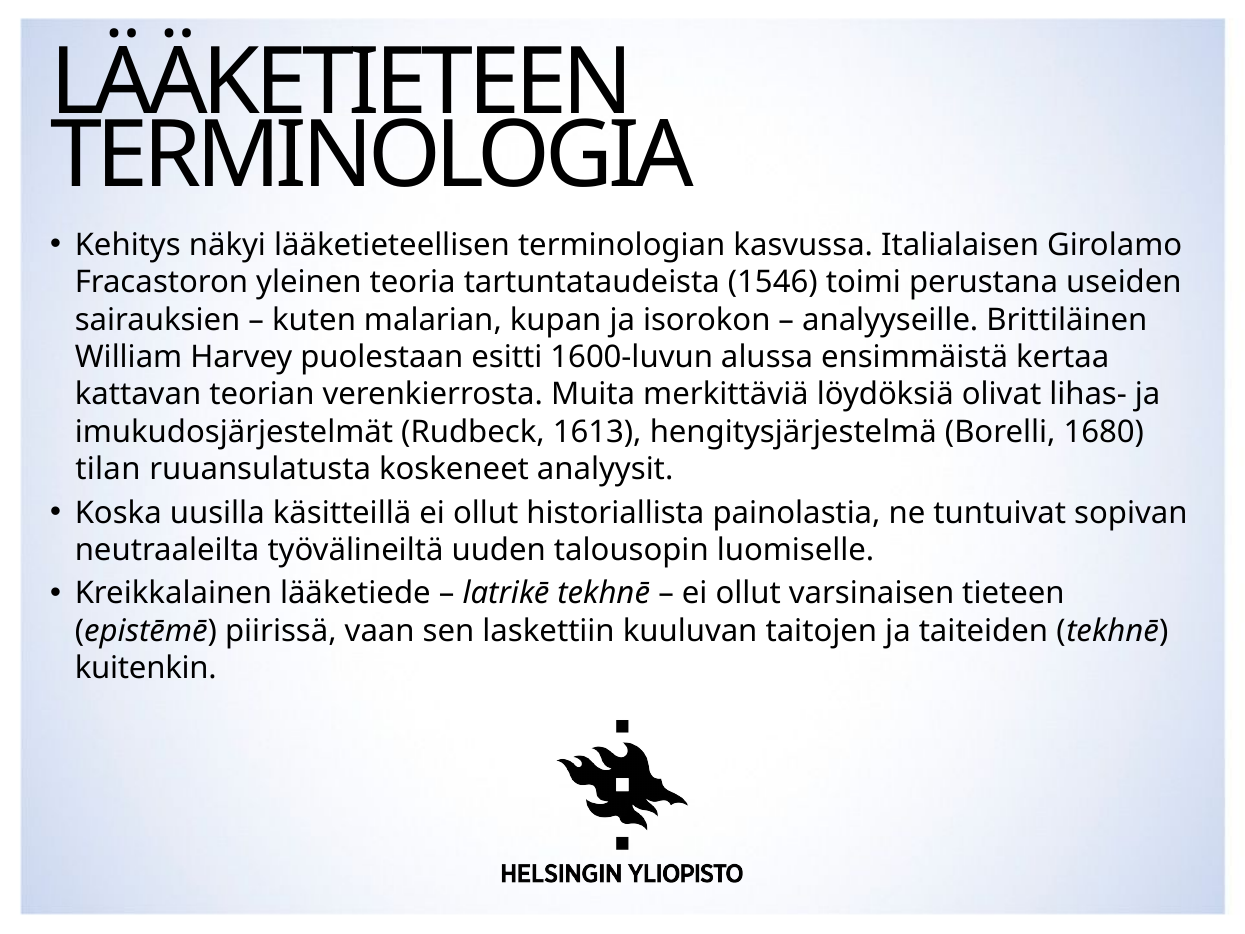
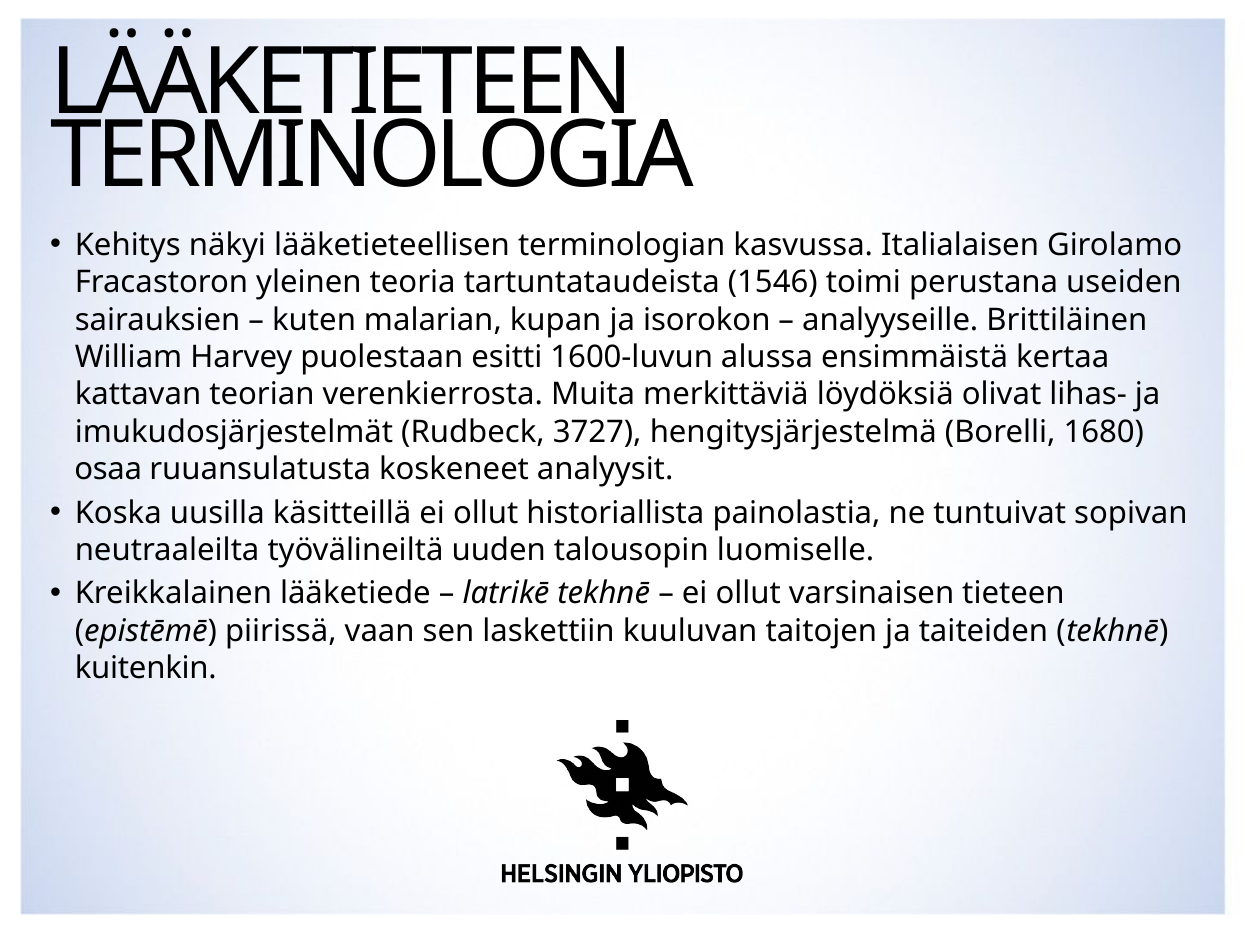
1613: 1613 -> 3727
tilan: tilan -> osaa
